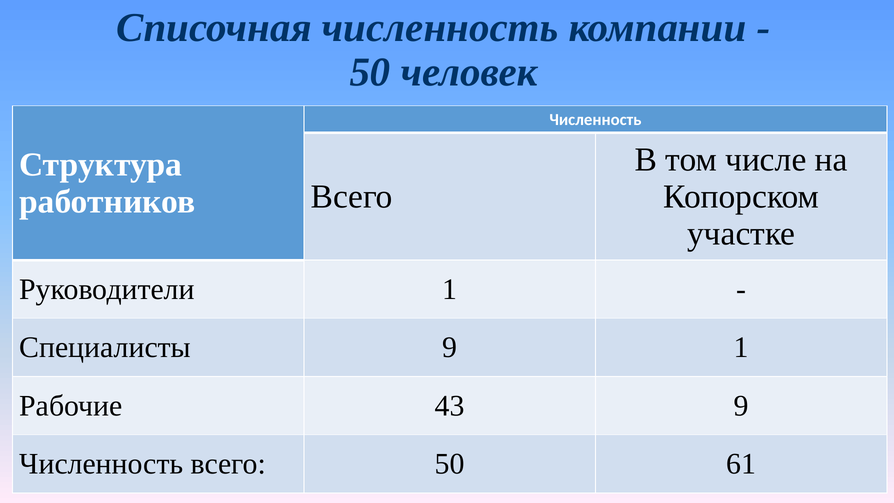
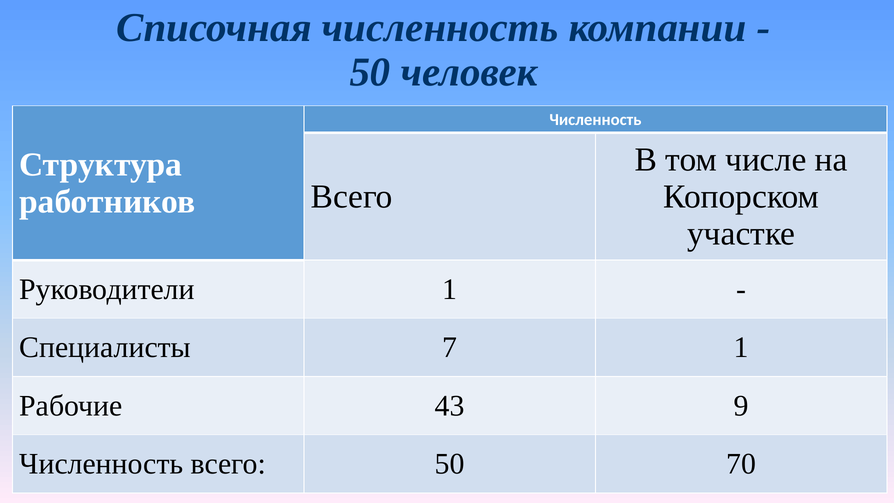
Специалисты 9: 9 -> 7
61: 61 -> 70
